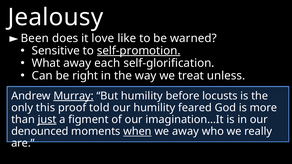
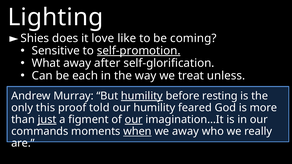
Jealousy: Jealousy -> Lighting
Been: Been -> Shies
warned: warned -> coming
each: each -> after
right: right -> each
Murray underline: present -> none
humility at (142, 96) underline: none -> present
locusts: locusts -> resting
our at (134, 120) underline: none -> present
denounced: denounced -> commands
